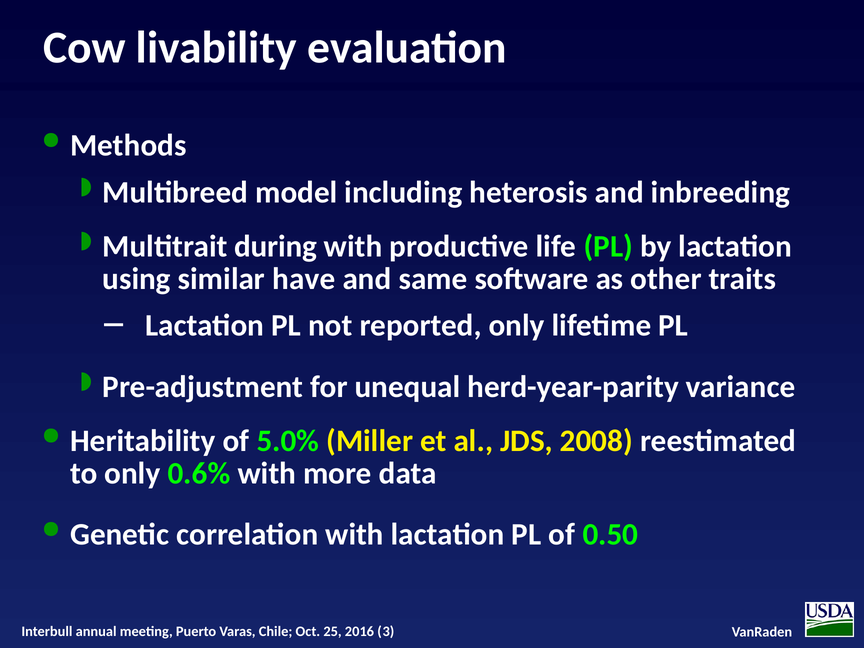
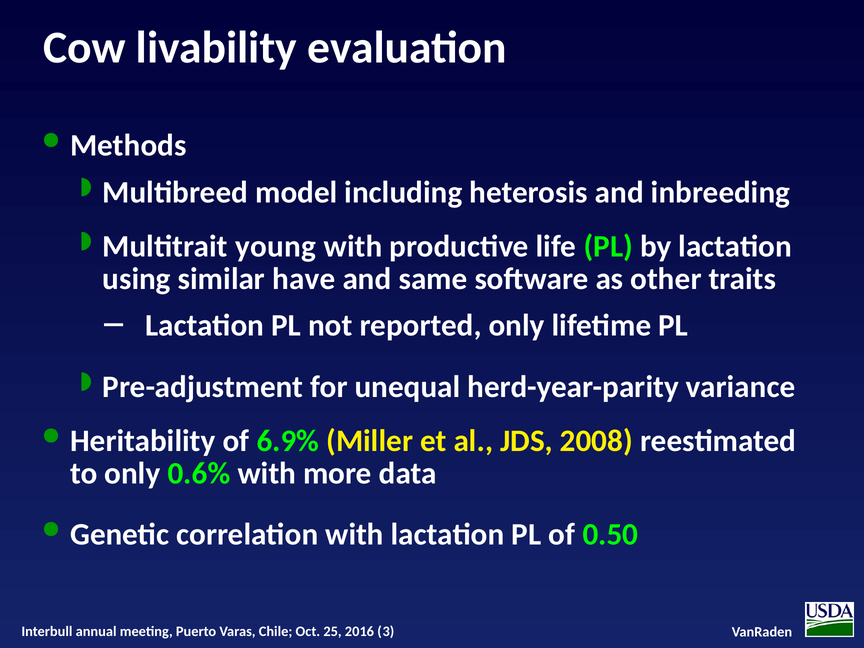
during: during -> young
5.0%: 5.0% -> 6.9%
